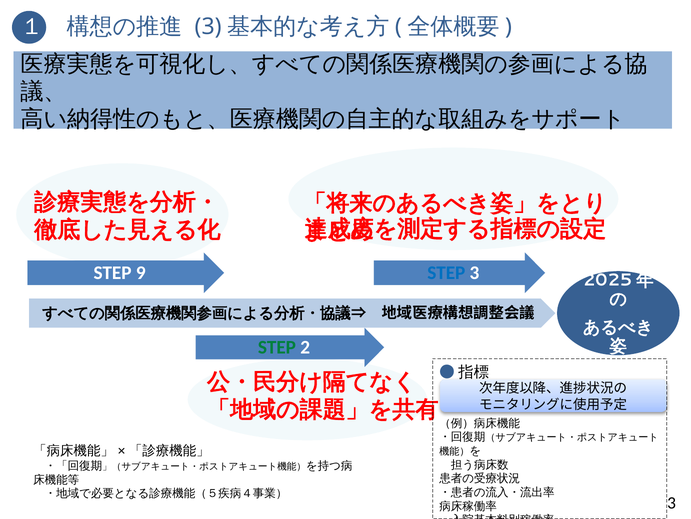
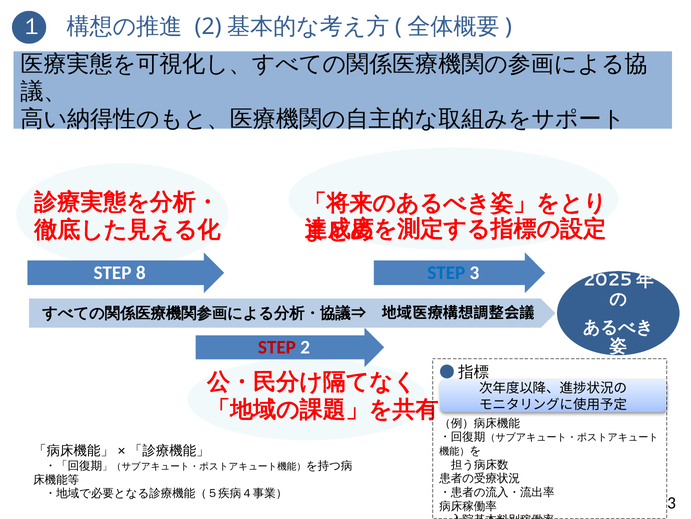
3 at (208, 26): 3 -> 2
9: 9 -> 8
STEP at (277, 347) colour: green -> red
